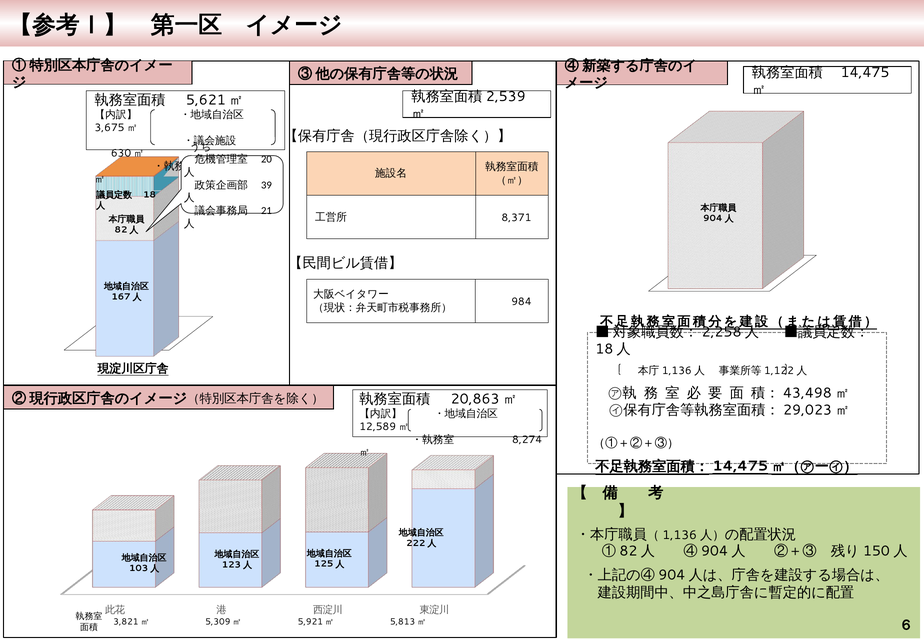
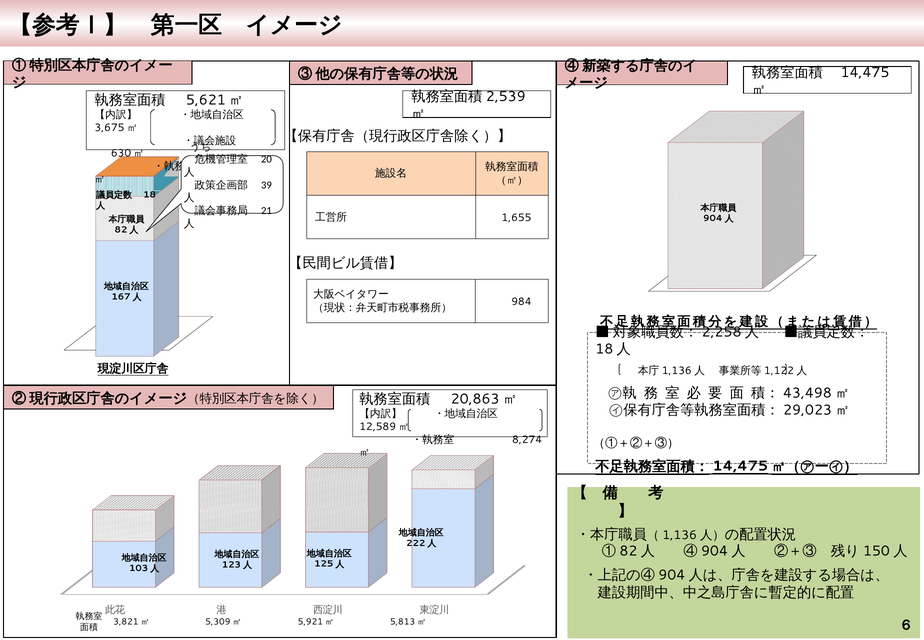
8,371: 8,371 -> 1,655
